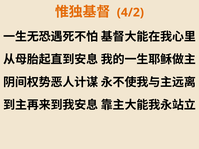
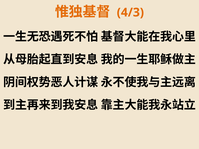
4/2: 4/2 -> 4/3
